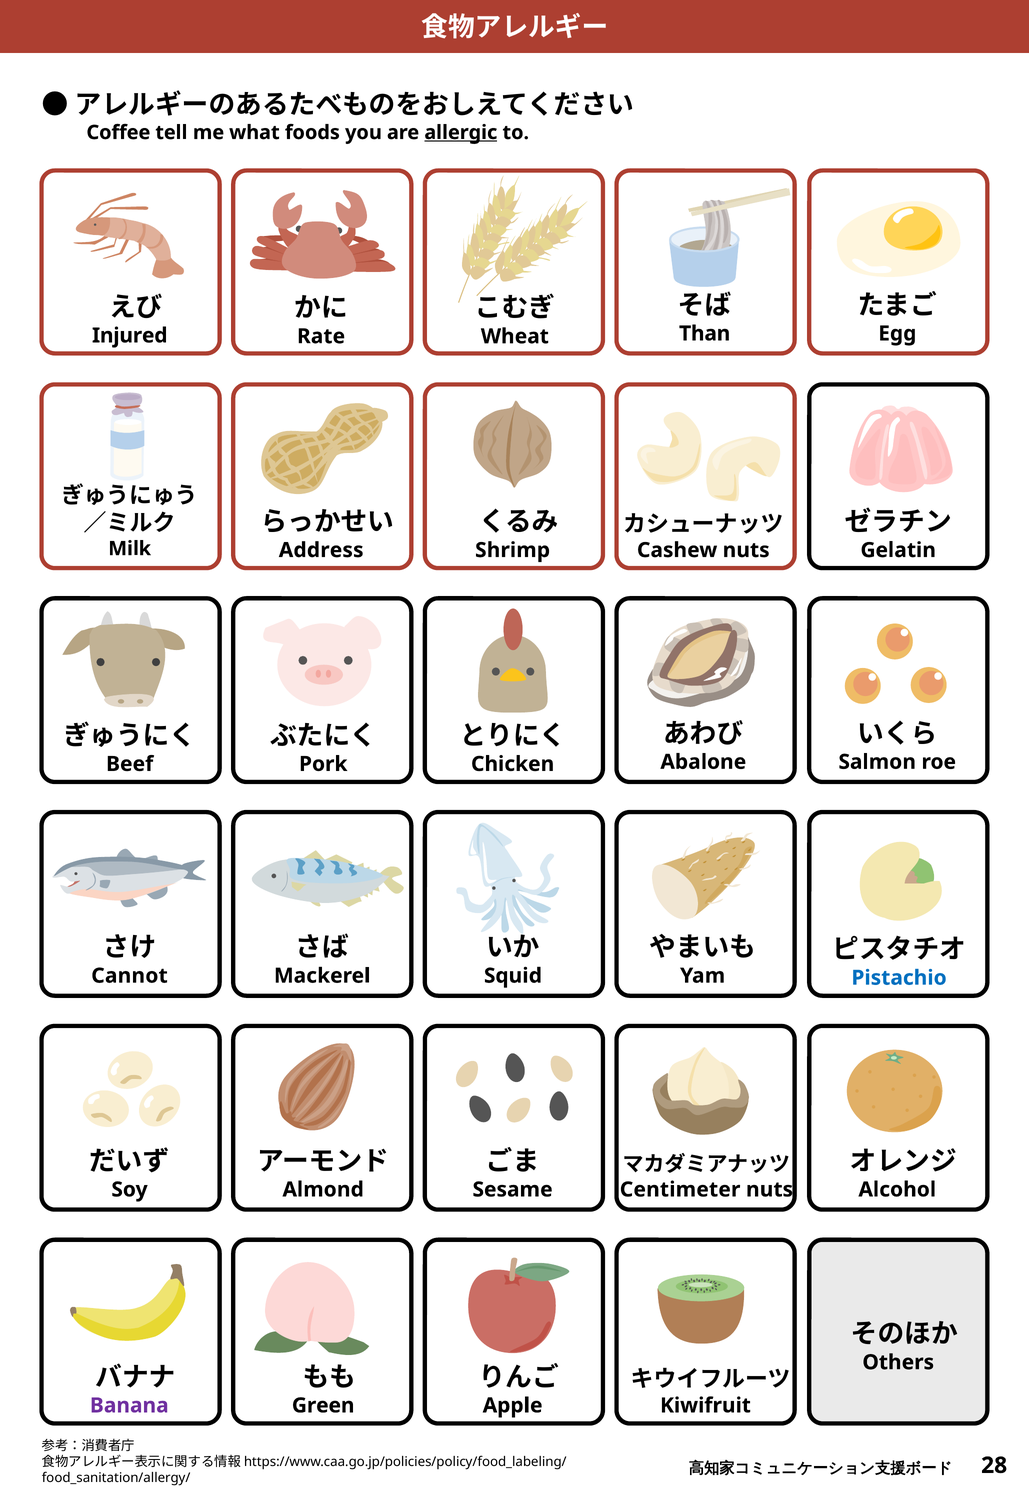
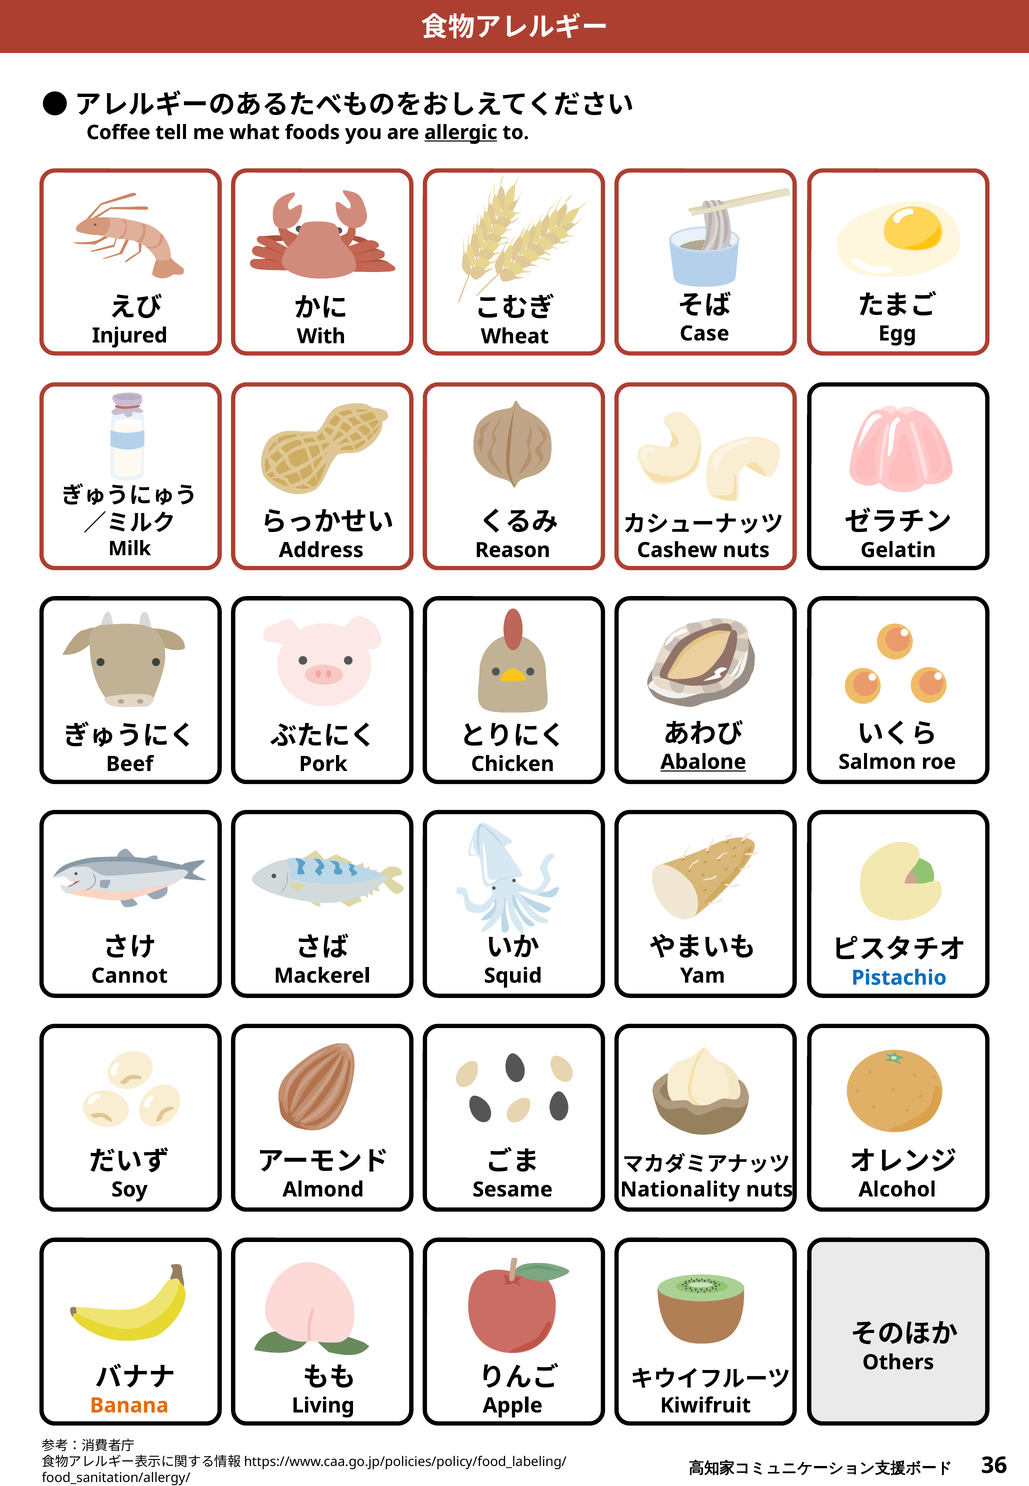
Than: Than -> Case
Rate: Rate -> With
Shrimp: Shrimp -> Reason
Abalone underline: none -> present
Centimeter: Centimeter -> Nationality
Banana colour: purple -> orange
Green: Green -> Living
28: 28 -> 36
